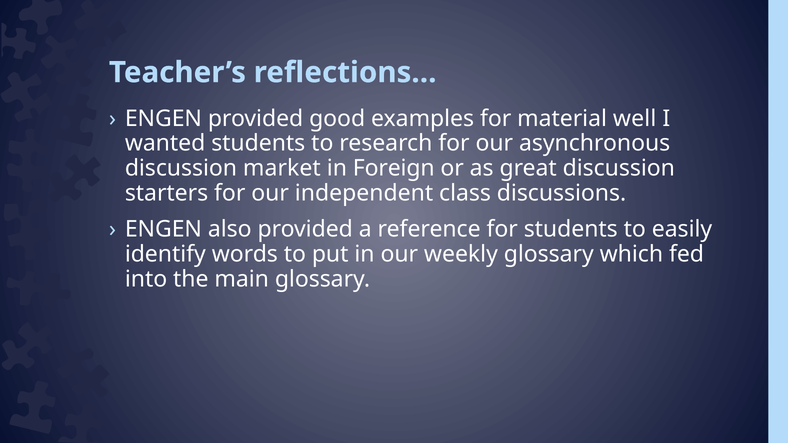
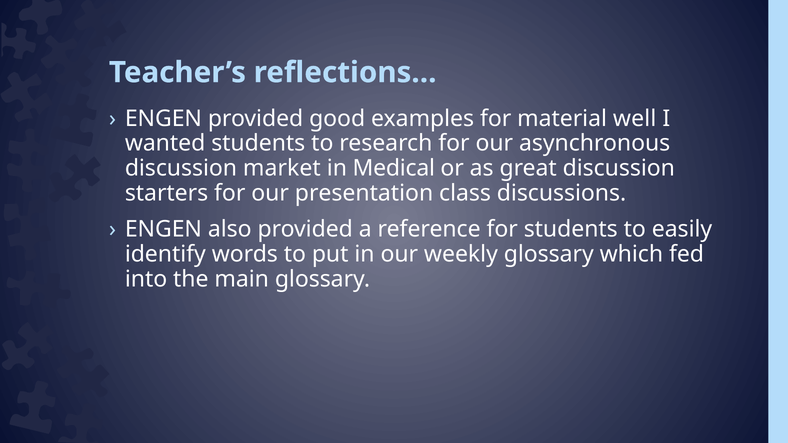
Foreign: Foreign -> Medical
independent: independent -> presentation
